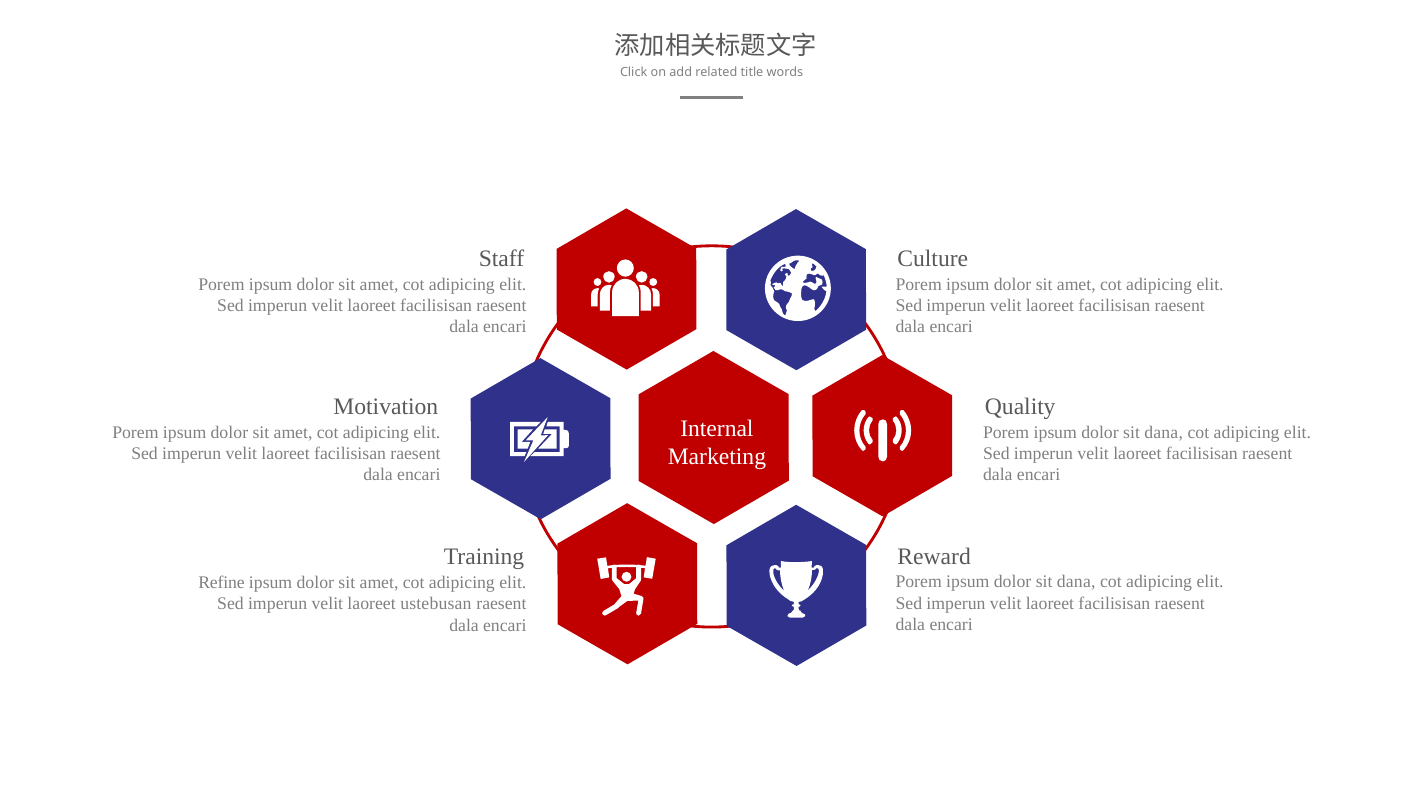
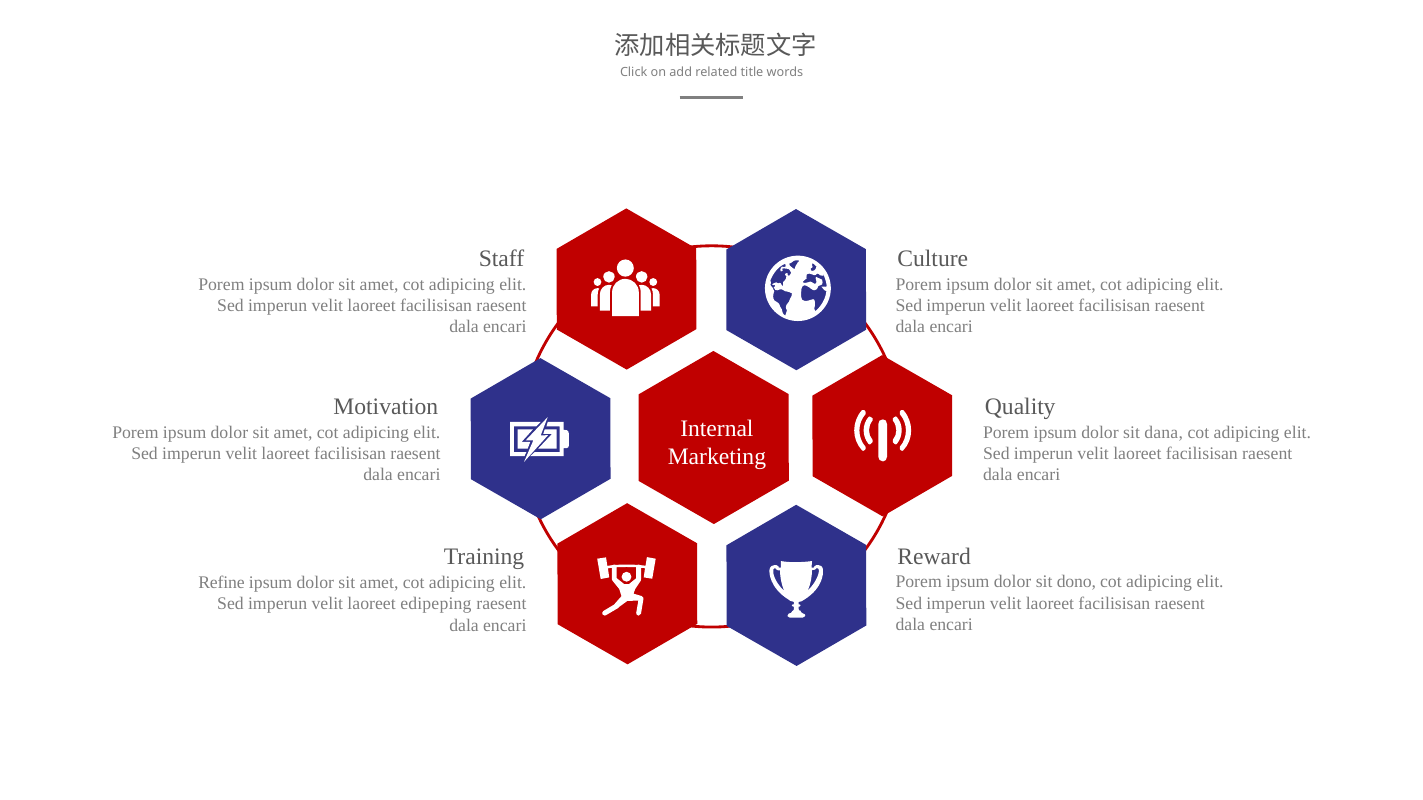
dana at (1076, 582): dana -> dono
ustebusan: ustebusan -> edipeping
